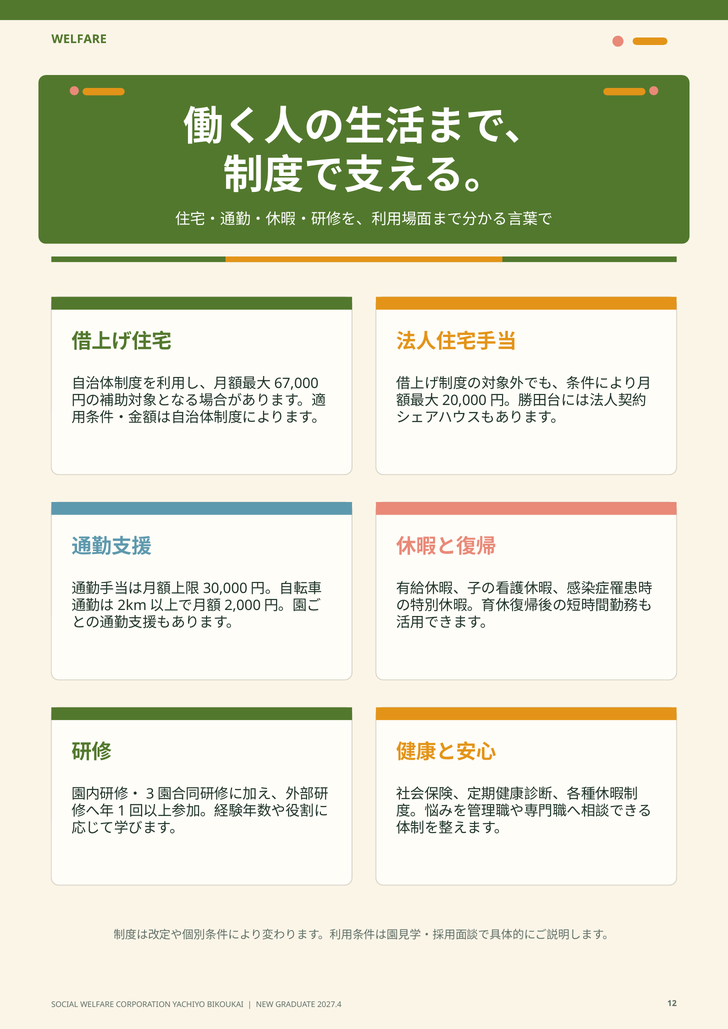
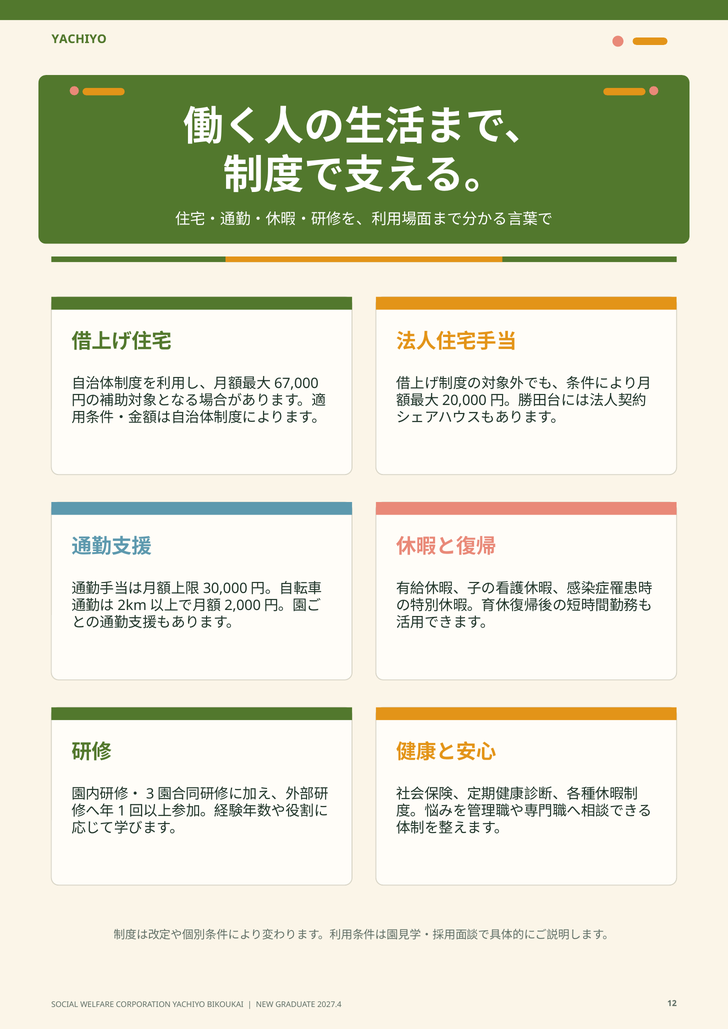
WELFARE at (79, 39): WELFARE -> YACHIYO
